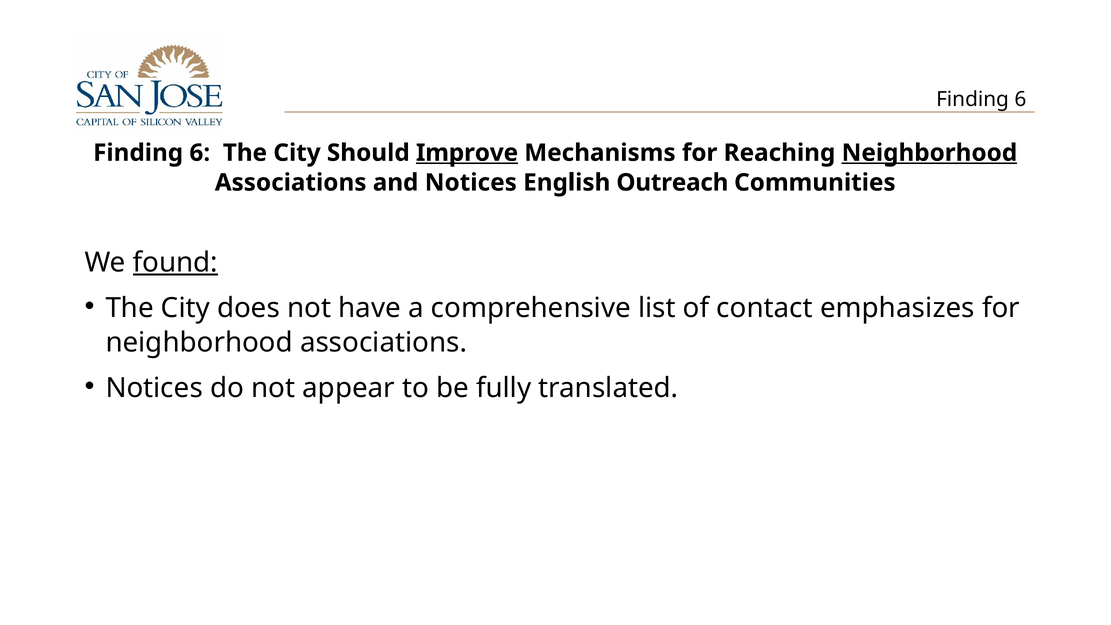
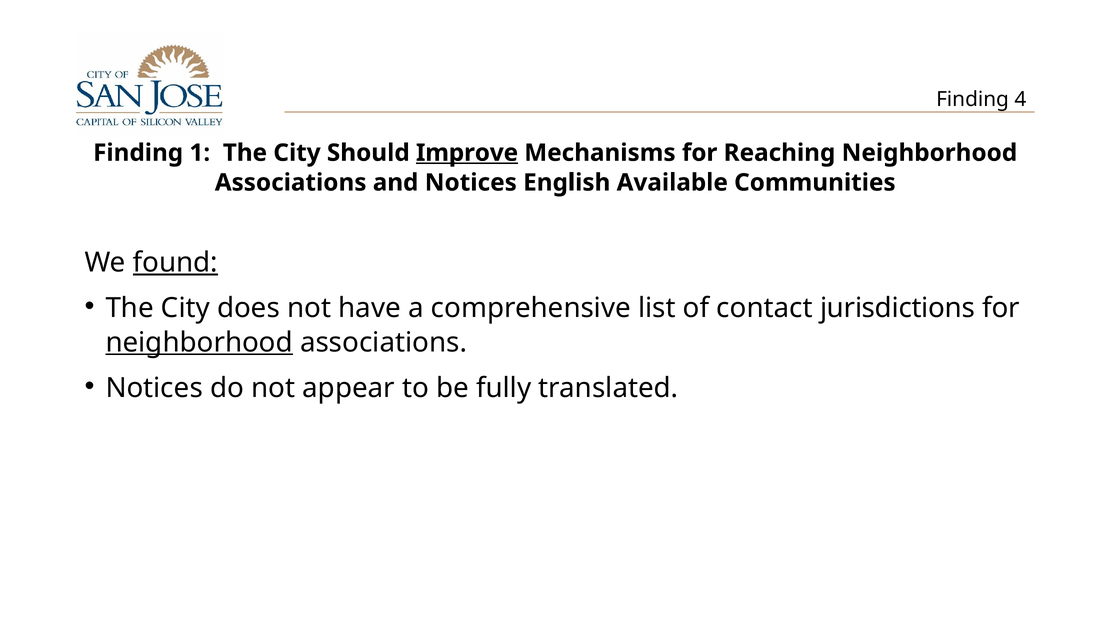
6 at (1020, 99): 6 -> 4
6 at (200, 153): 6 -> 1
Neighborhood at (929, 153) underline: present -> none
Outreach: Outreach -> Available
emphasizes: emphasizes -> jurisdictions
neighborhood at (199, 342) underline: none -> present
